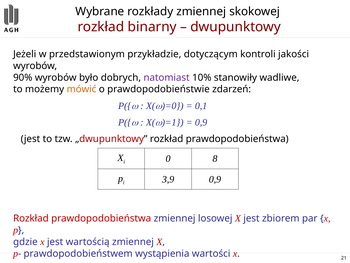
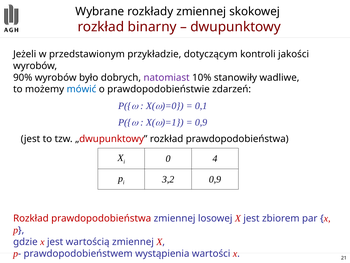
mówić colour: orange -> blue
8: 8 -> 4
3,9: 3,9 -> 3,2
